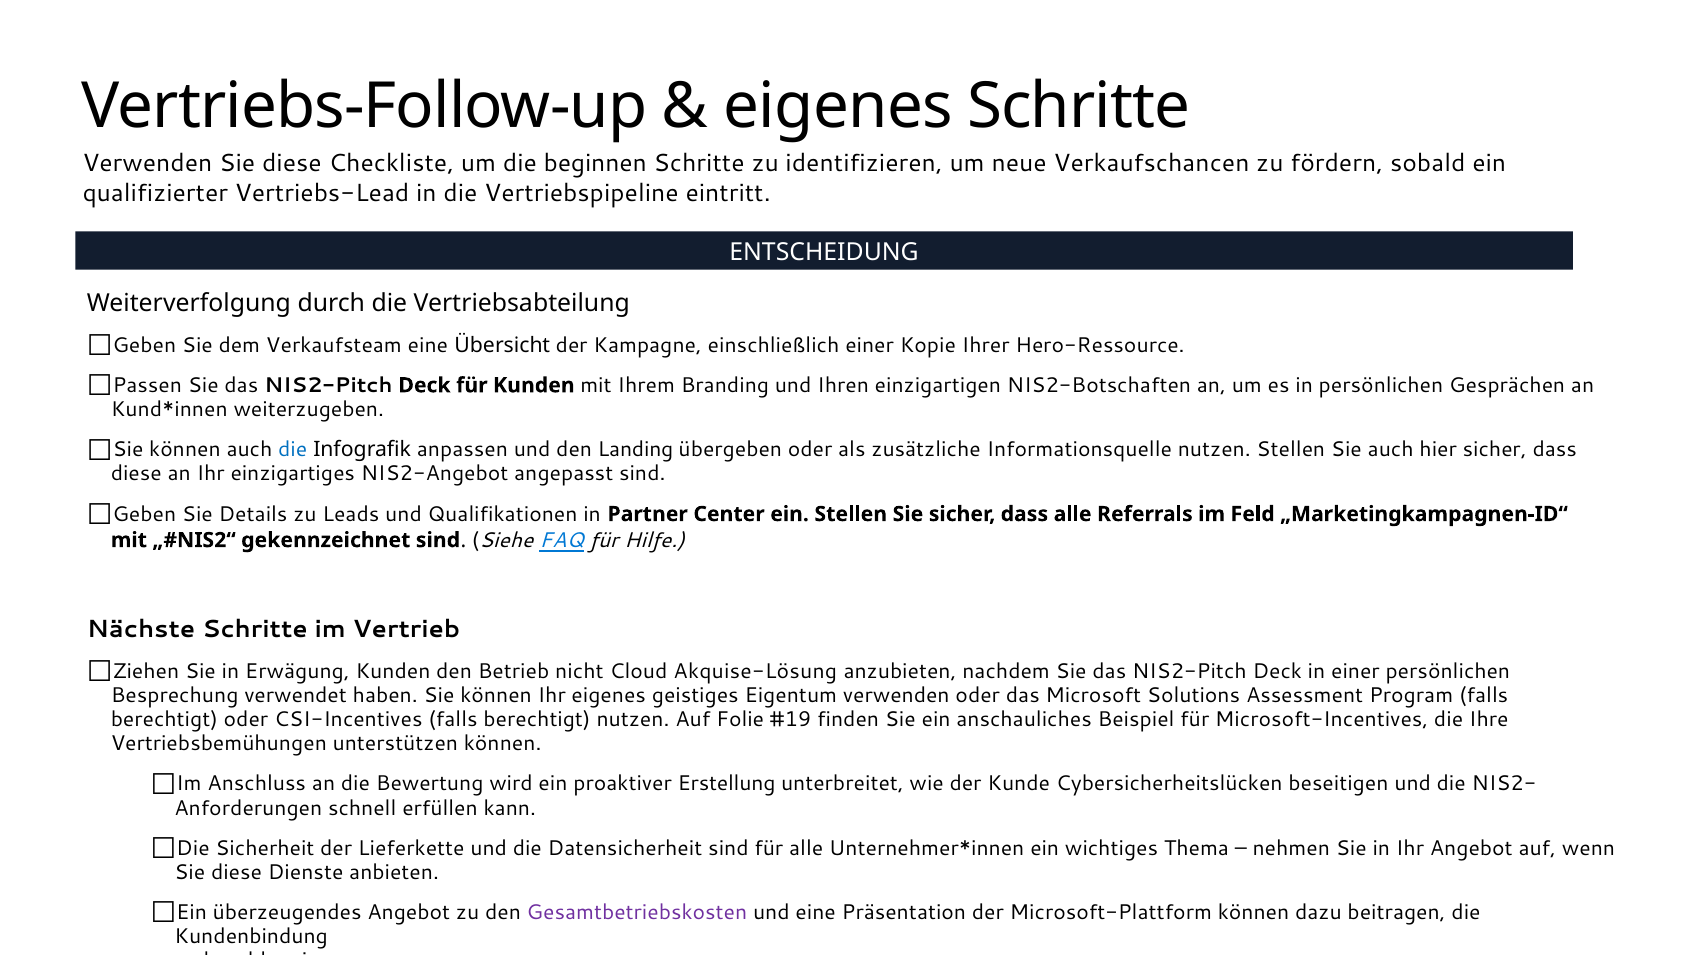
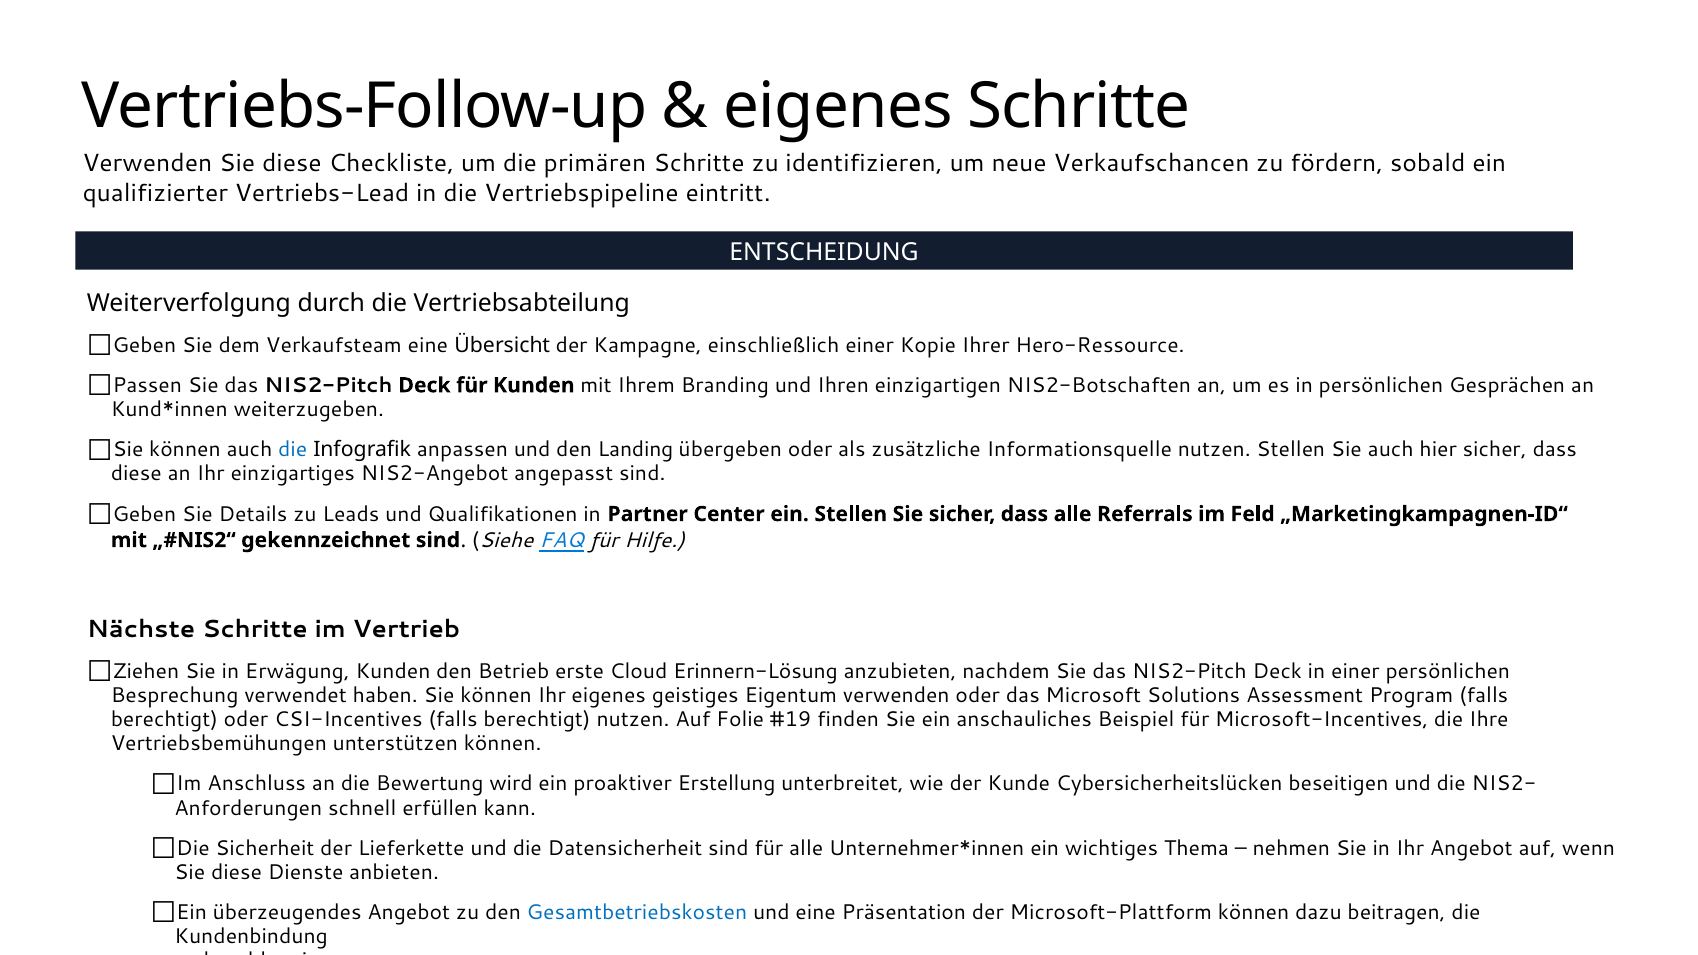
beginnen: beginnen -> primären
nicht: nicht -> erste
Akquise-Lösung: Akquise-Lösung -> Erinnern-Lösung
Gesamtbetriebskosten colour: purple -> blue
